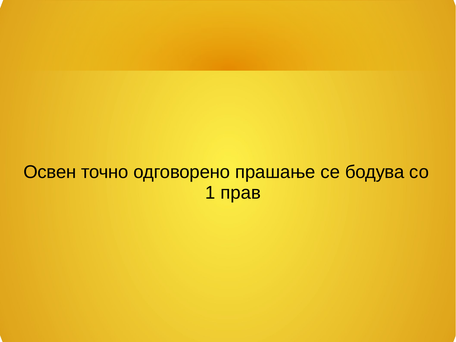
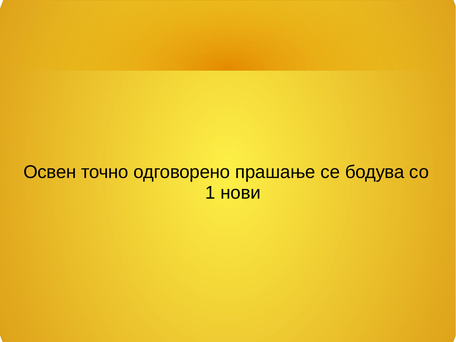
прав: прав -> нови
